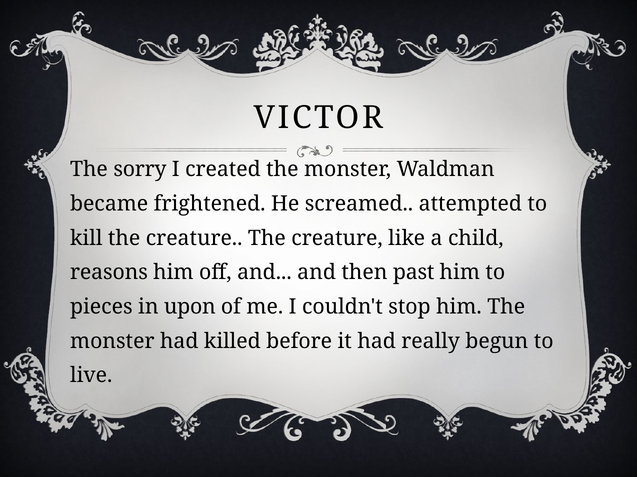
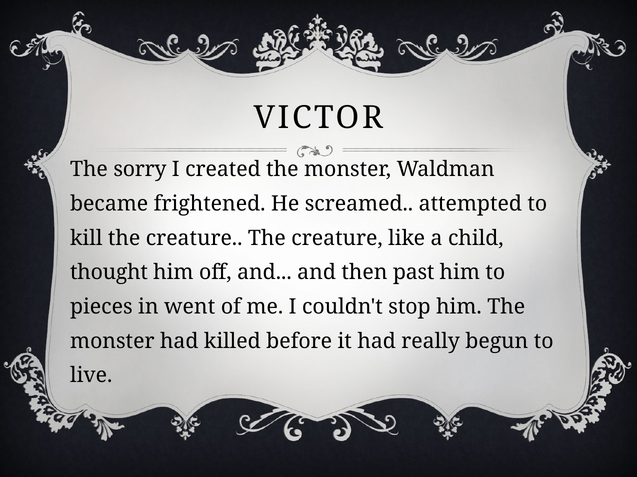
reasons: reasons -> thought
upon: upon -> went
